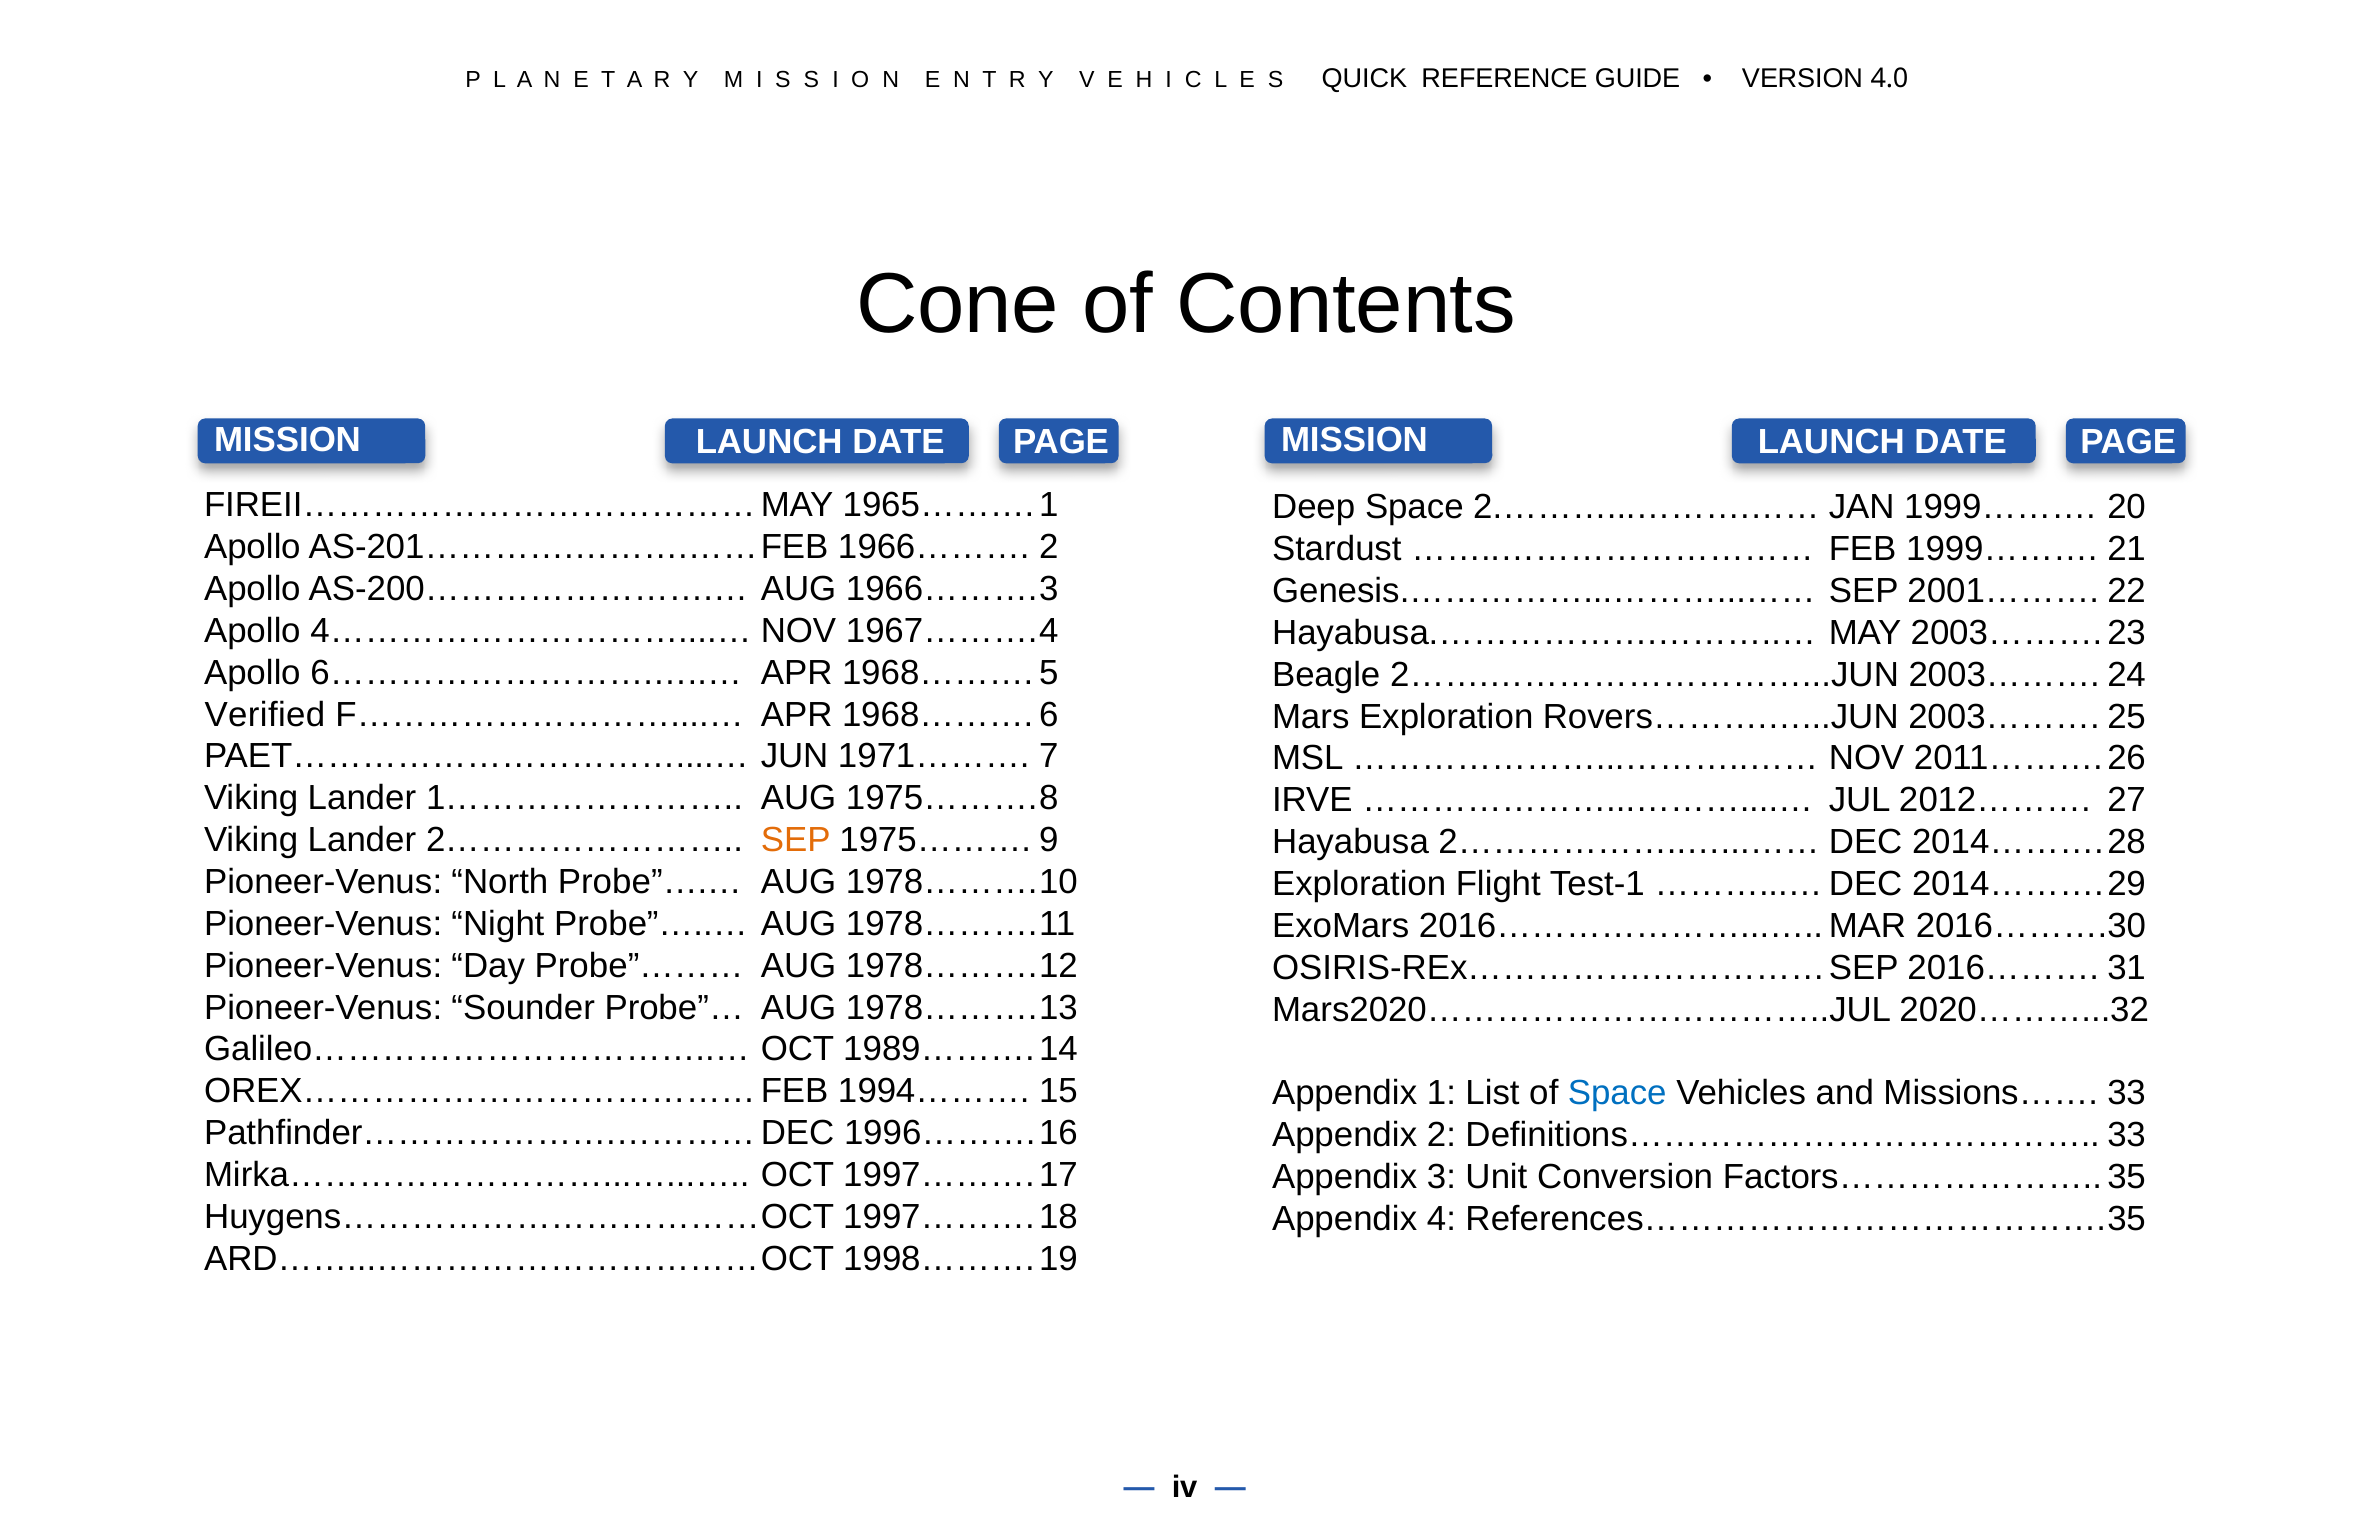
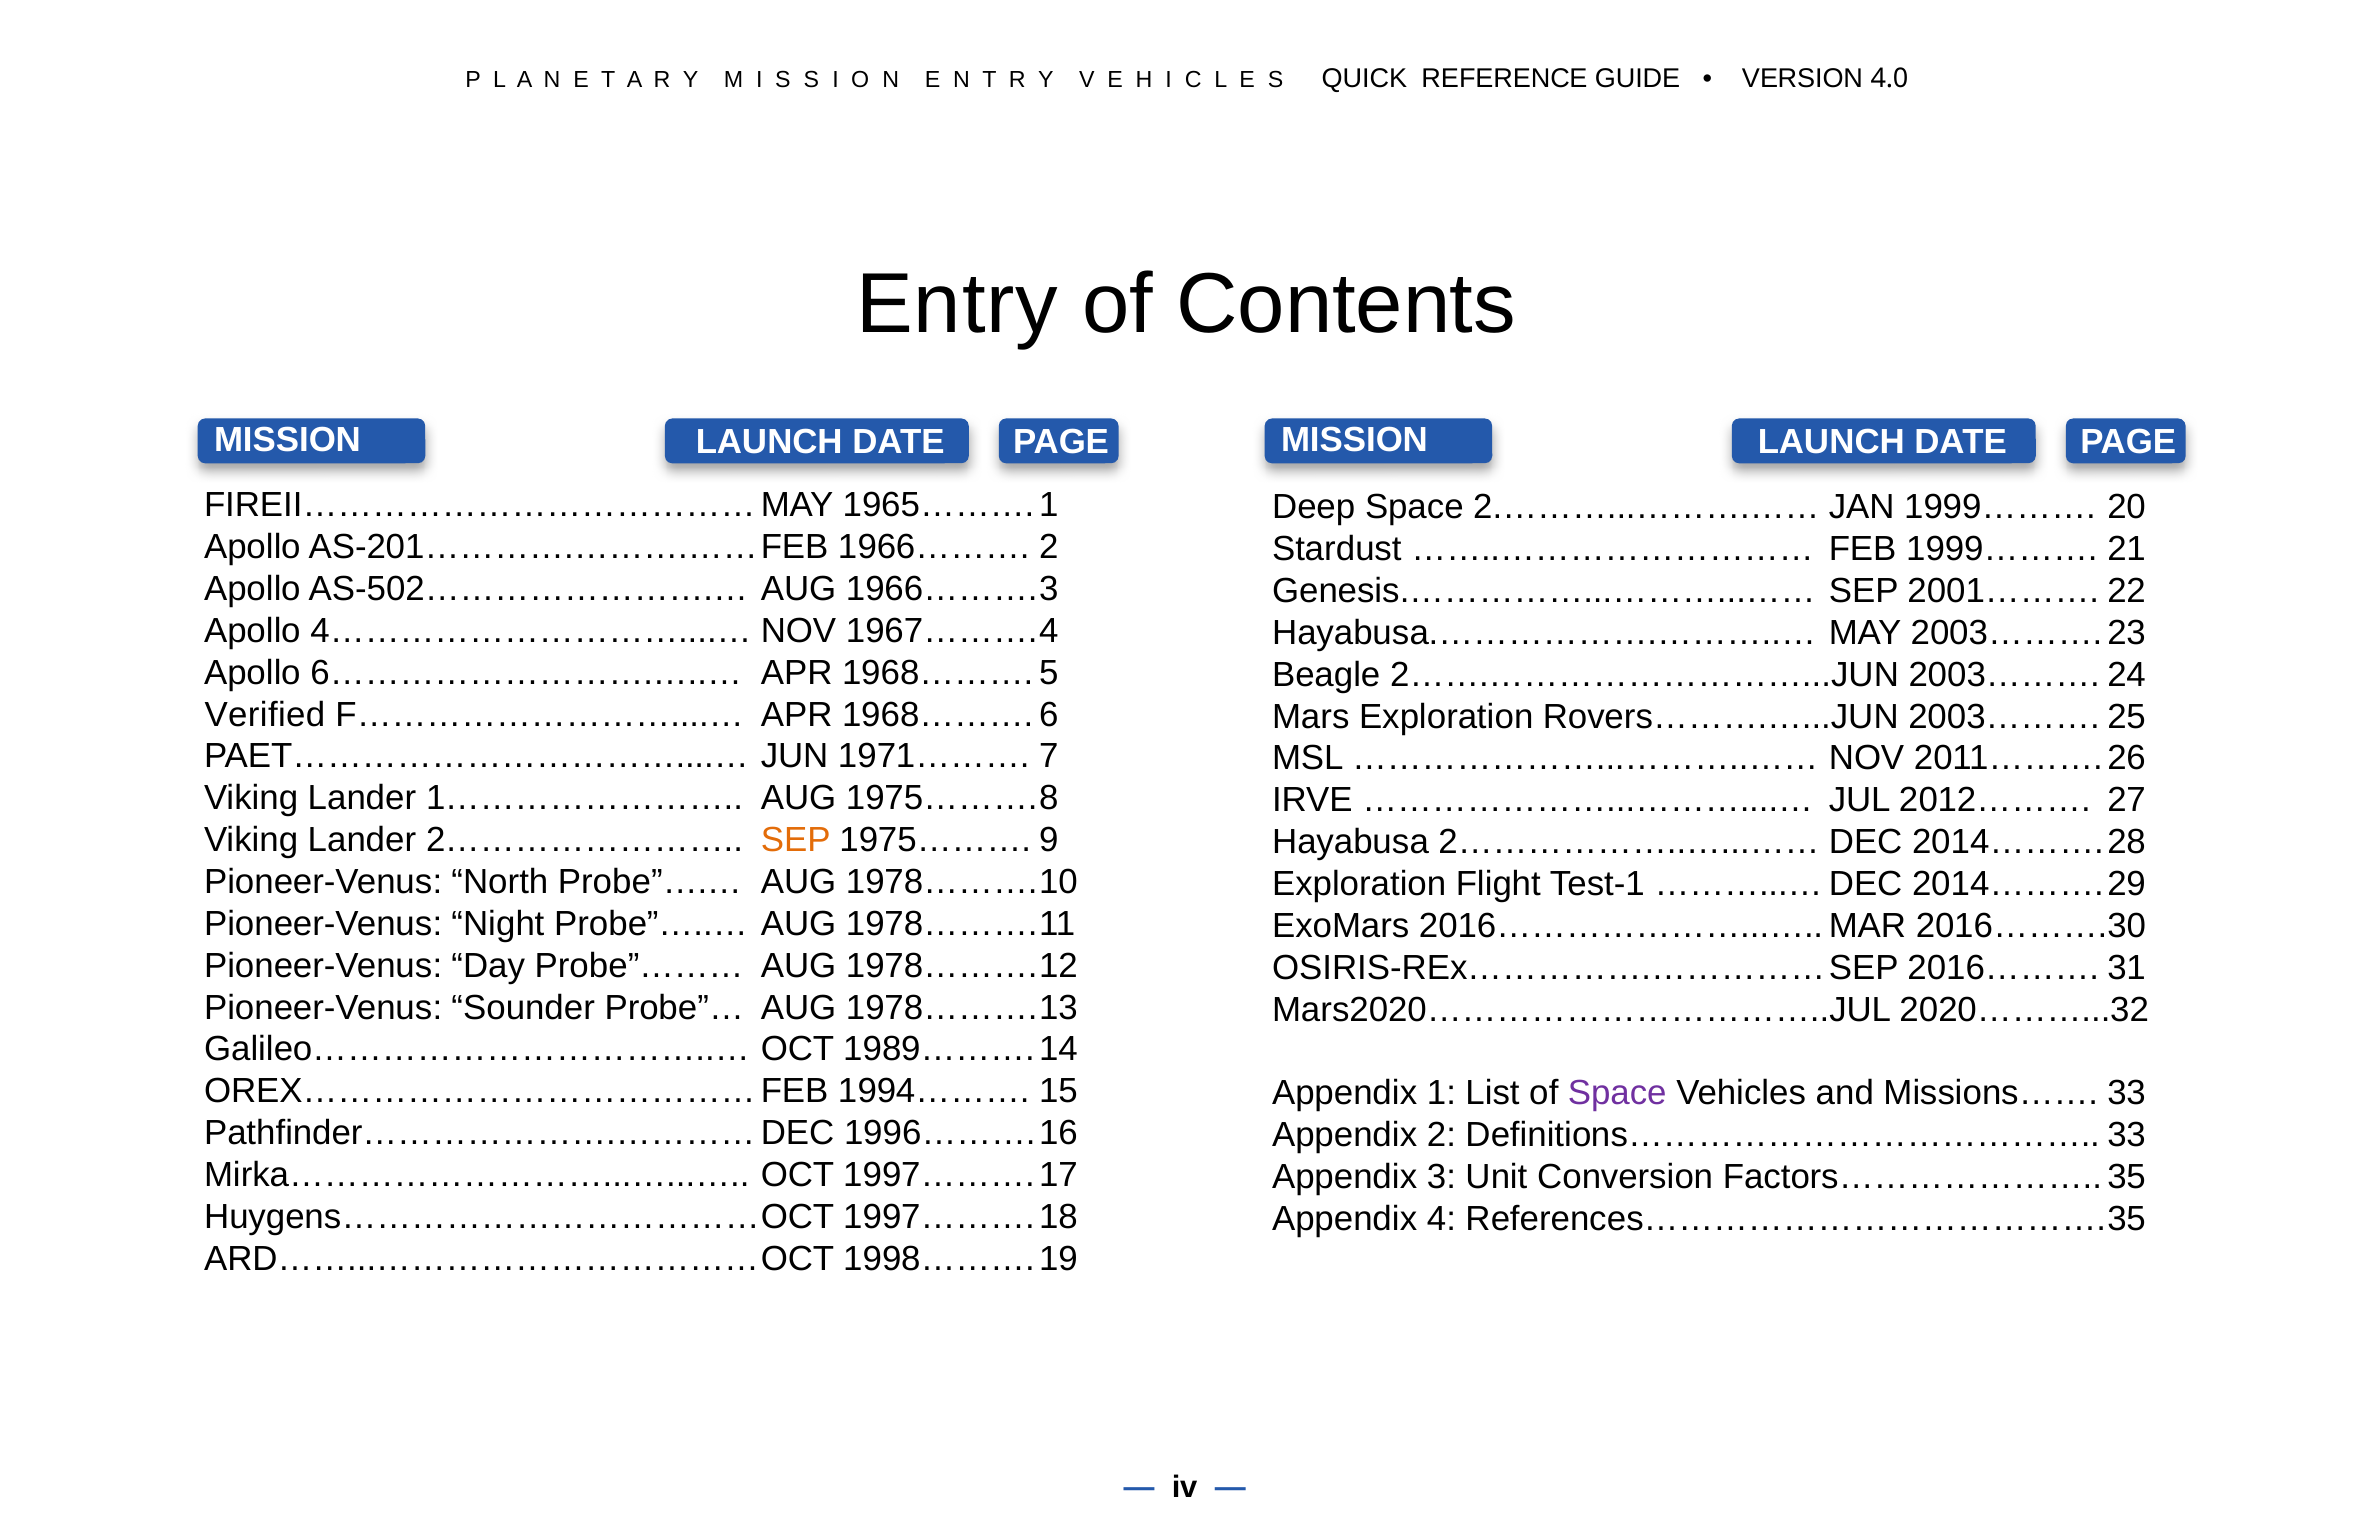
Cone: Cone -> Entry
AS-200…………………….…: AS-200…………………….… -> AS-502…………………….…
Space at (1617, 1093) colour: blue -> purple
